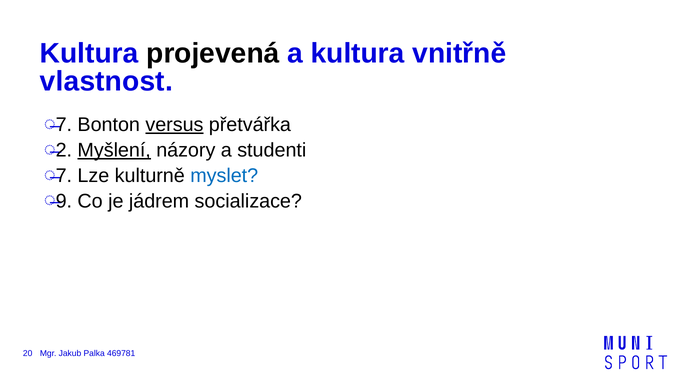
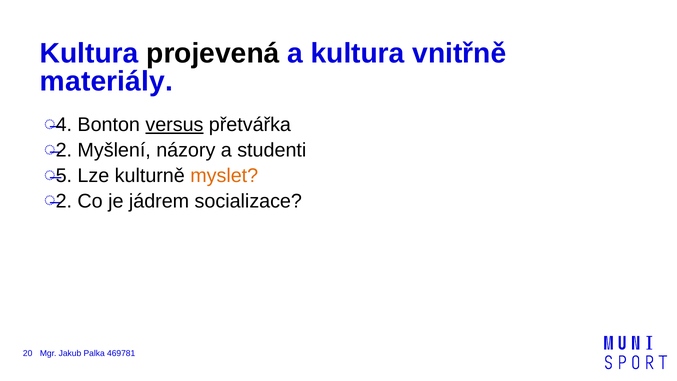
vlastnost: vlastnost -> materiály
7 at (64, 125): 7 -> 4
Myšlení underline: present -> none
7 at (64, 176): 7 -> 5
myslet colour: blue -> orange
9 at (64, 201): 9 -> 2
